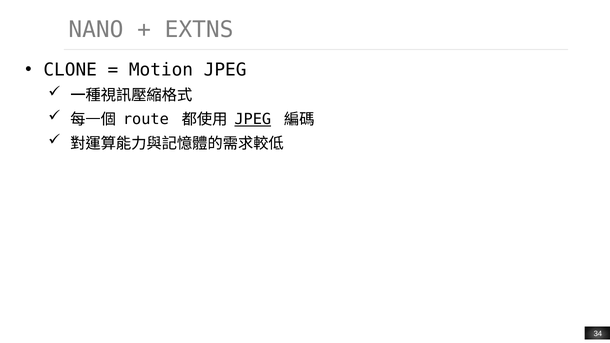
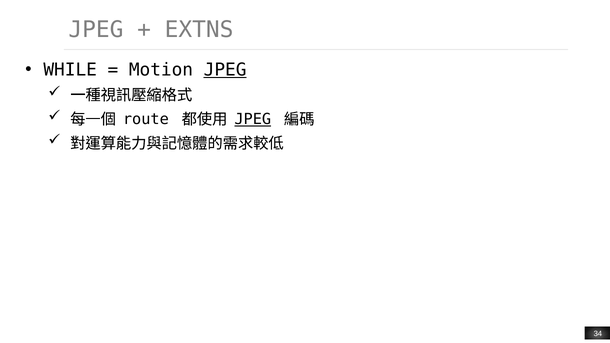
NANO at (96, 30): NANO -> JPEG
CLONE: CLONE -> WHILE
JPEG at (225, 70) underline: none -> present
